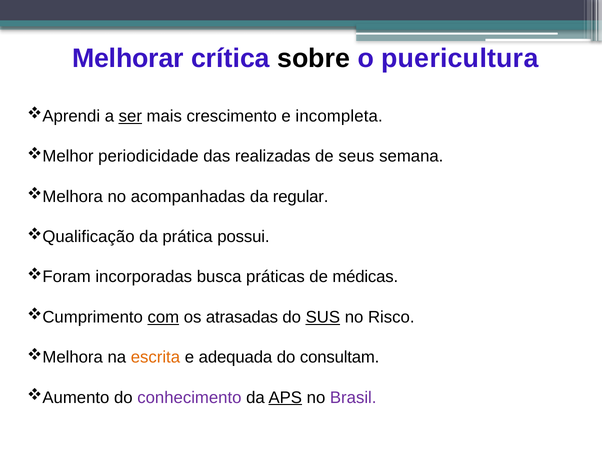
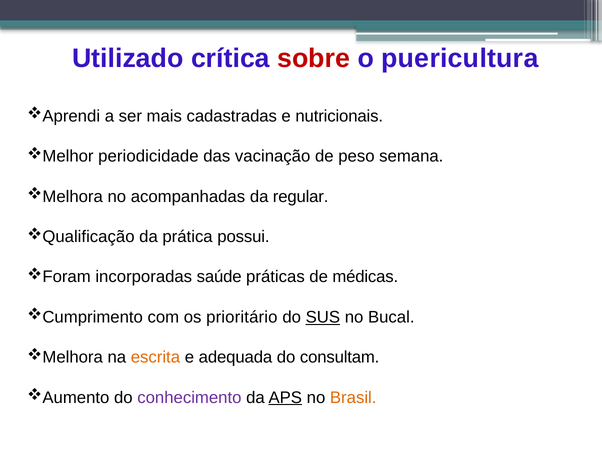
Melhorar: Melhorar -> Utilizado
sobre colour: black -> red
ser underline: present -> none
crescimento: crescimento -> cadastradas
incompleta: incompleta -> nutricionais
realizadas: realizadas -> vacinação
seus: seus -> peso
busca: busca -> saúde
com underline: present -> none
atrasadas: atrasadas -> prioritário
Risco: Risco -> Bucal
Brasil colour: purple -> orange
